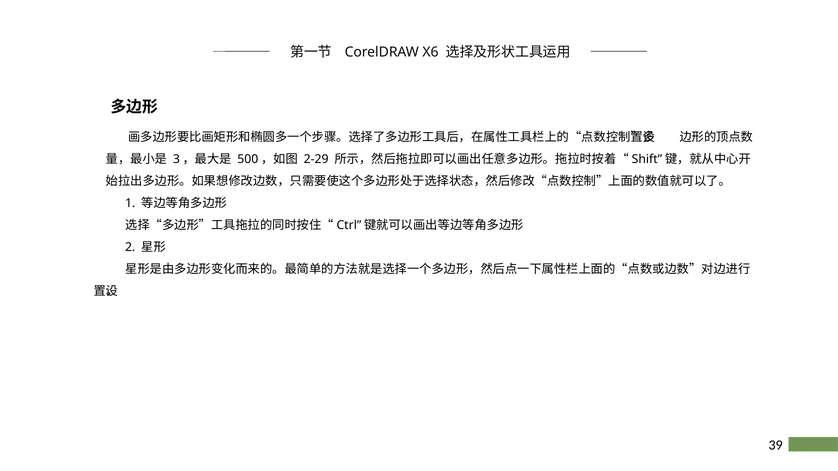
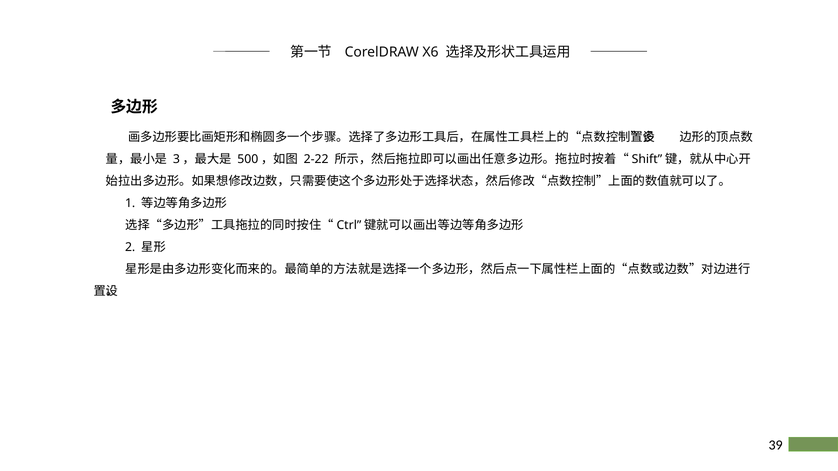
2-29: 2-29 -> 2-22
